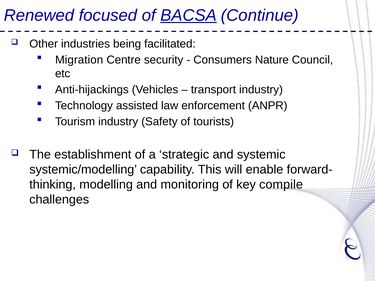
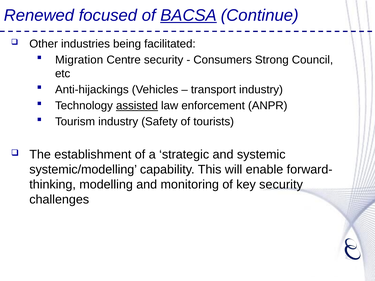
Nature: Nature -> Strong
assisted underline: none -> present
key compile: compile -> security
